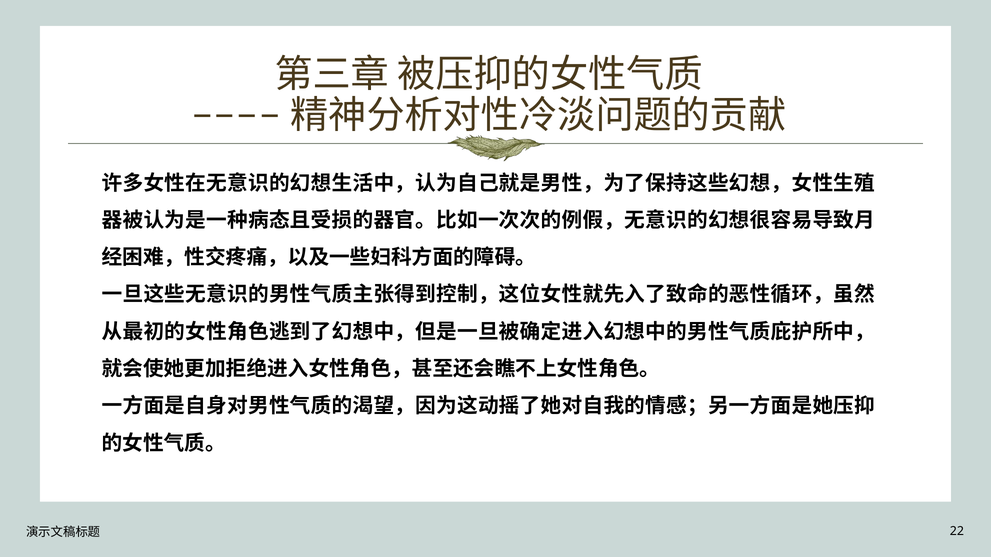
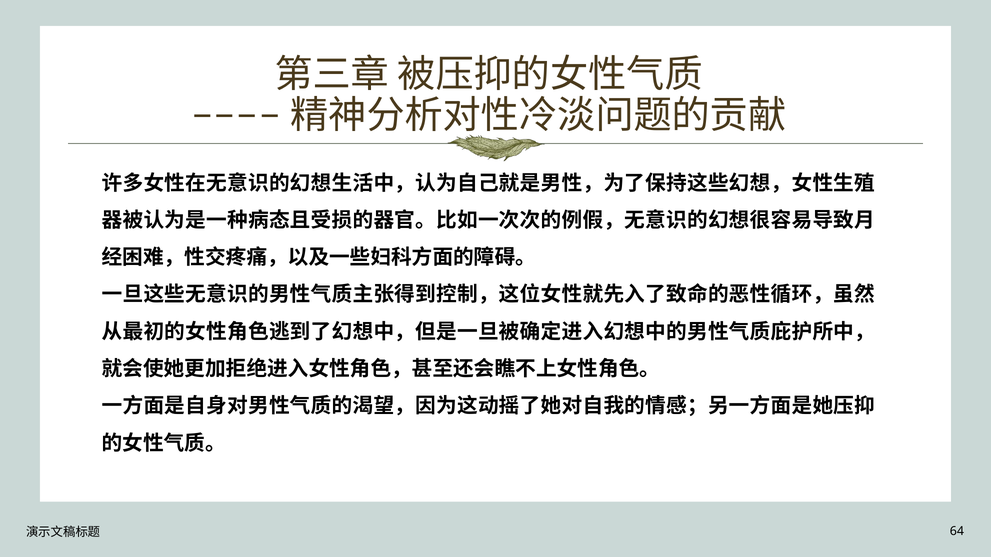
22: 22 -> 64
